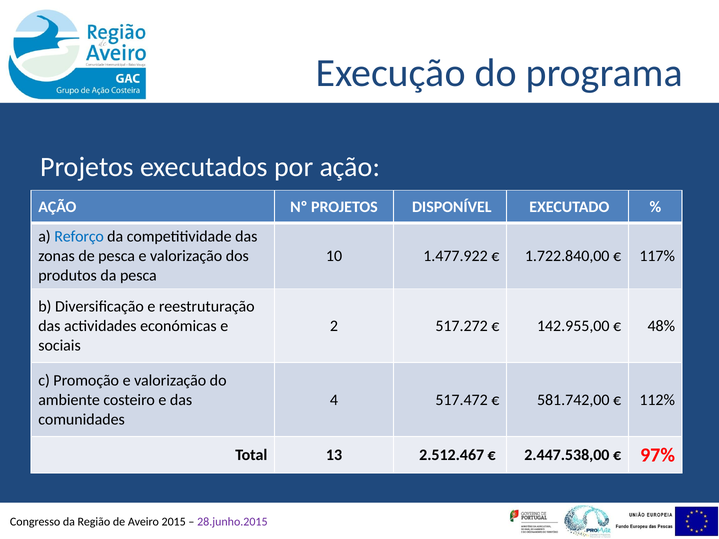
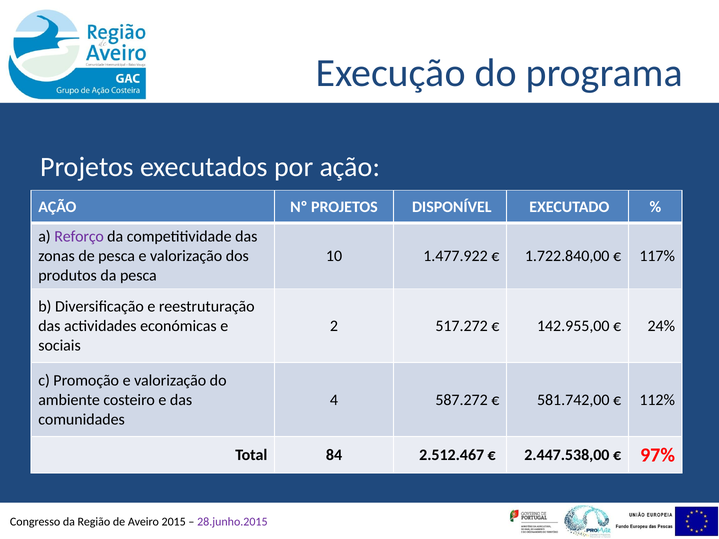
Reforço colour: blue -> purple
48%: 48% -> 24%
517.472: 517.472 -> 587.272
13: 13 -> 84
